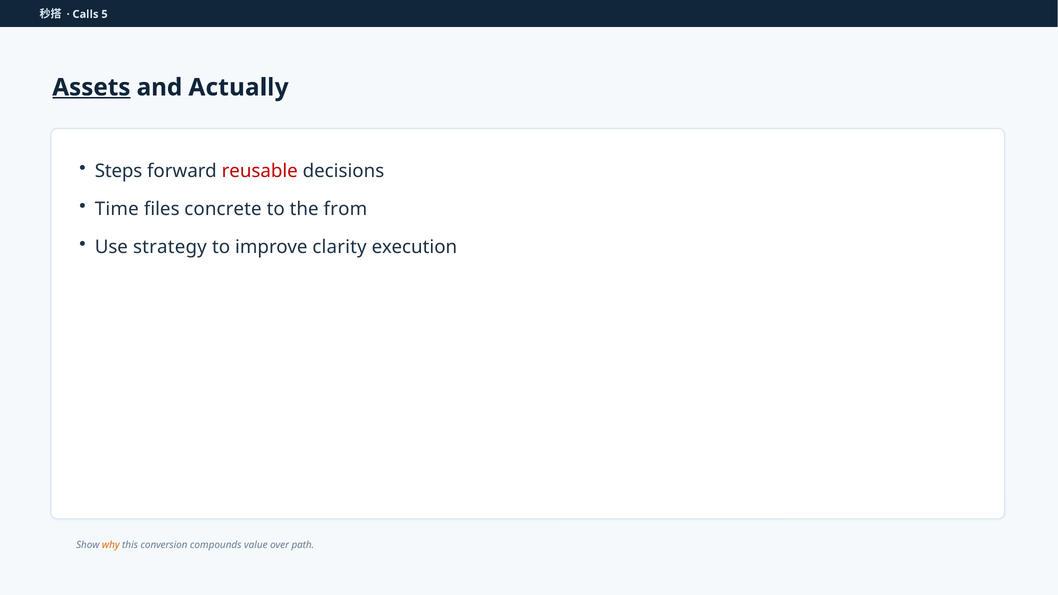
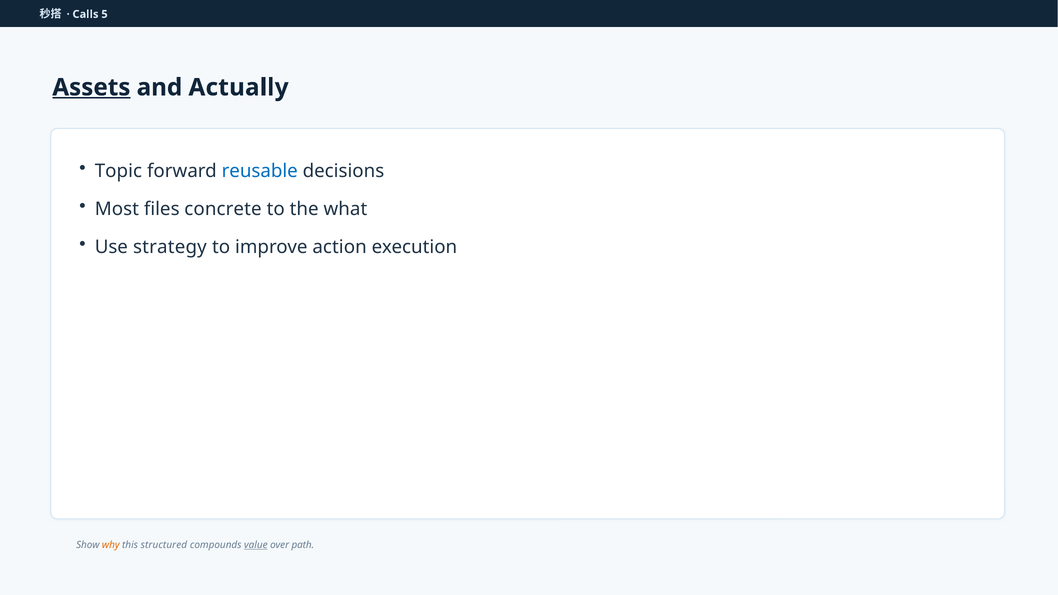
Steps: Steps -> Topic
reusable colour: red -> blue
Time: Time -> Most
from: from -> what
clarity: clarity -> action
conversion: conversion -> structured
value underline: none -> present
